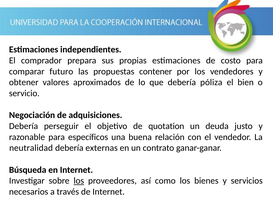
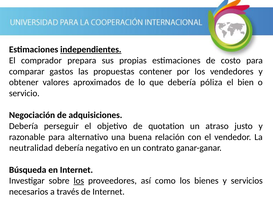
independientes underline: none -> present
futuro: futuro -> gastos
deuda: deuda -> atraso
específicos: específicos -> alternativo
externas: externas -> negativo
